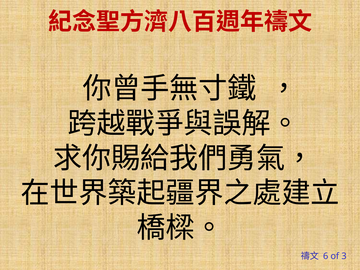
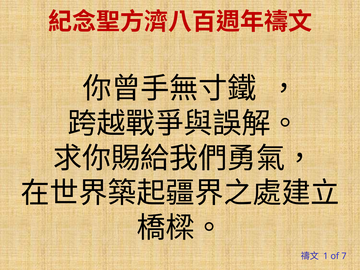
6: 6 -> 1
3: 3 -> 7
